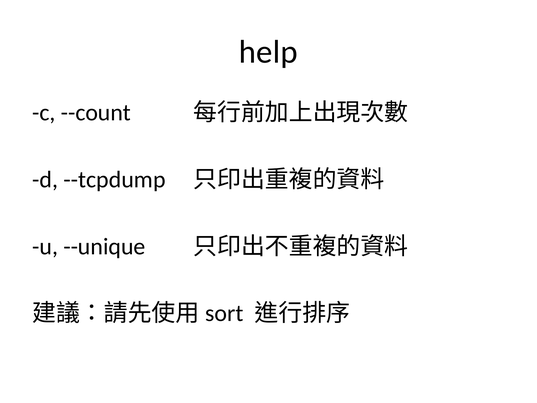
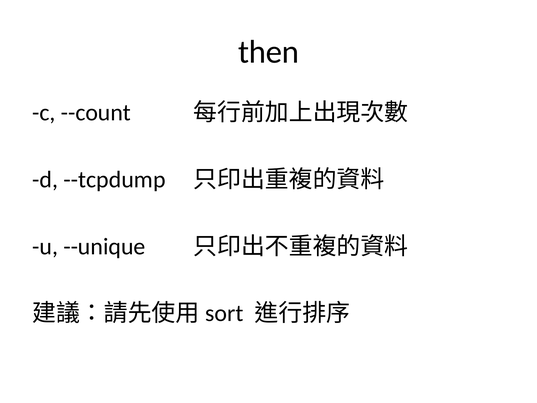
help: help -> then
